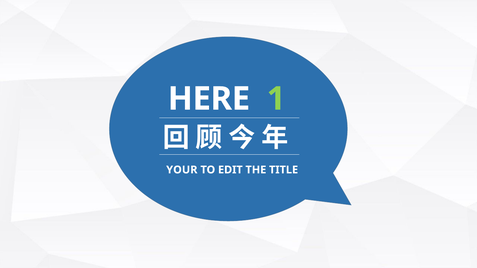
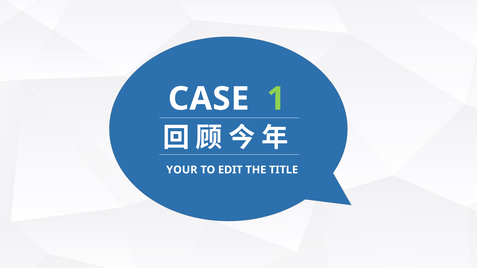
HERE: HERE -> CASE
